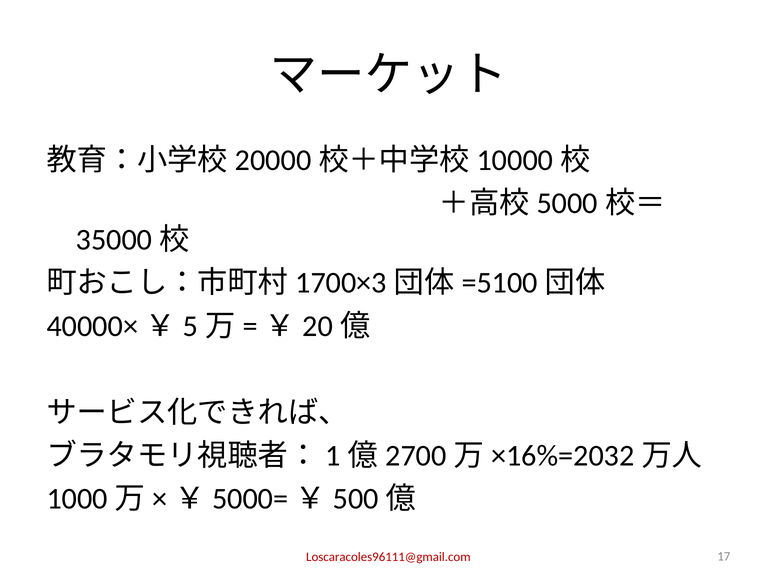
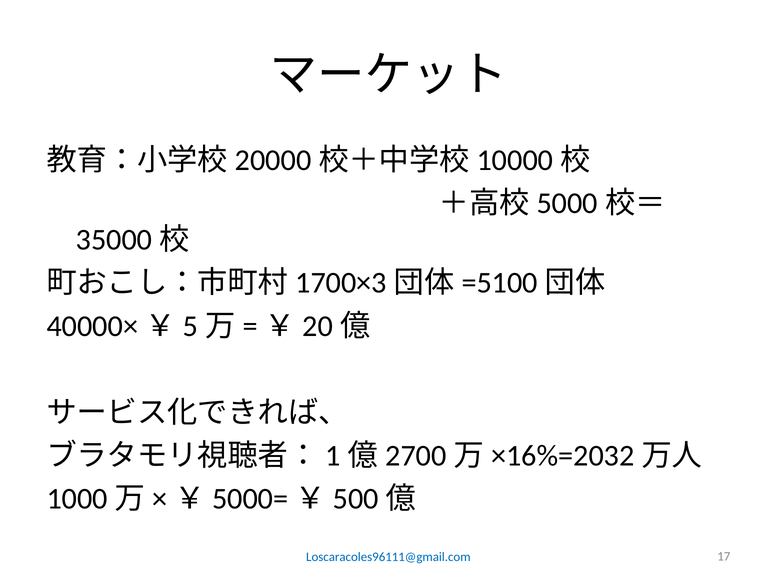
Loscaracoles96111@gmail.com colour: red -> blue
